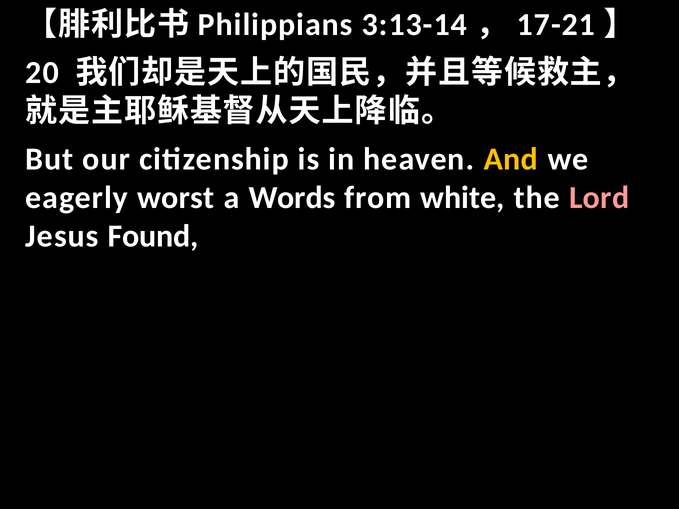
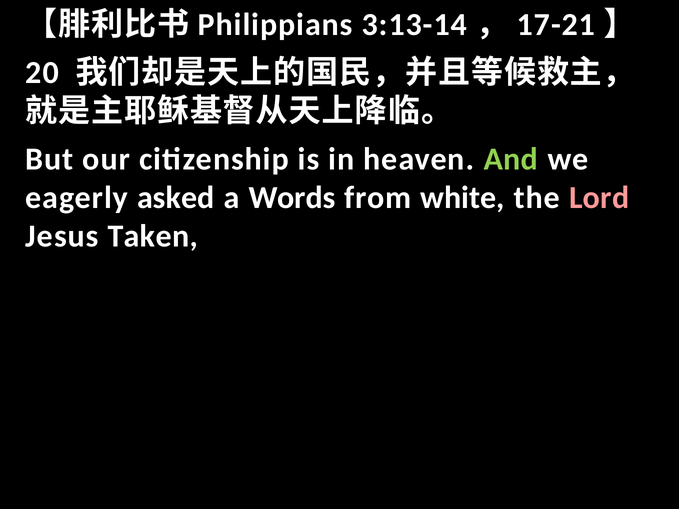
And colour: yellow -> light green
worst: worst -> asked
Found: Found -> Taken
